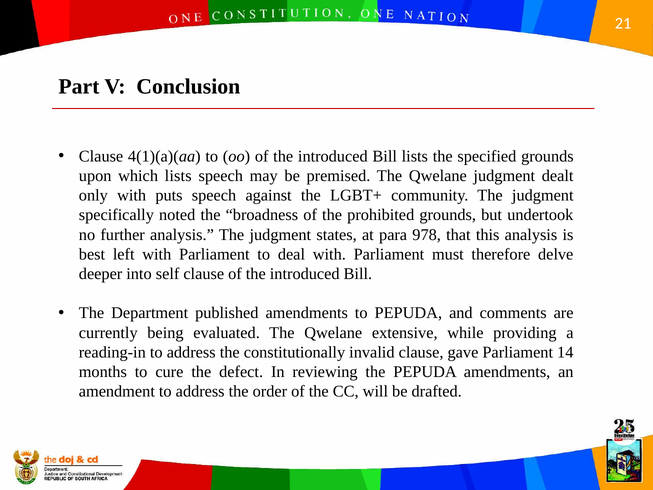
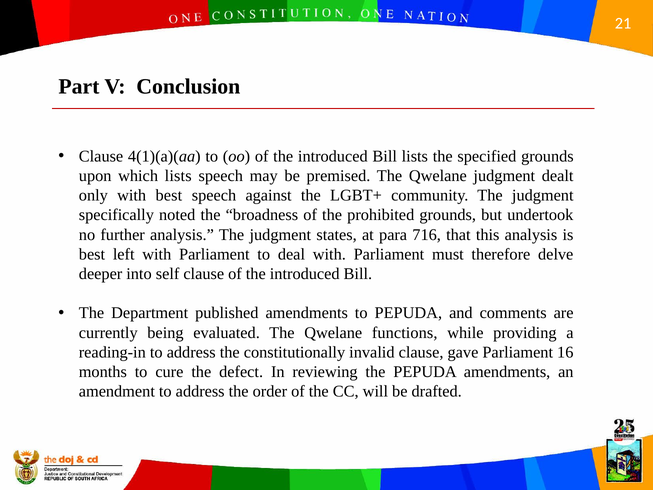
with puts: puts -> best
978: 978 -> 716
extensive: extensive -> functions
14: 14 -> 16
